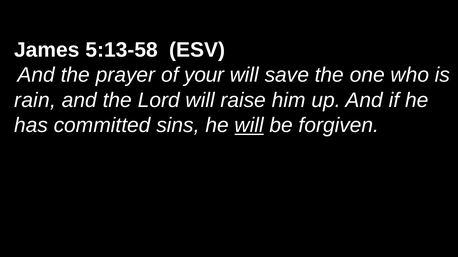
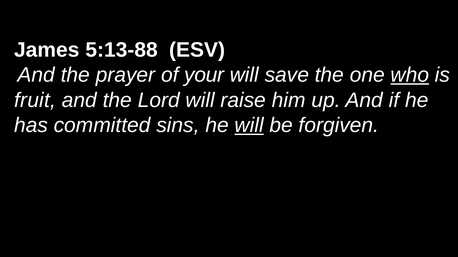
5:13-58: 5:13-58 -> 5:13-88
who underline: none -> present
rain: rain -> fruit
